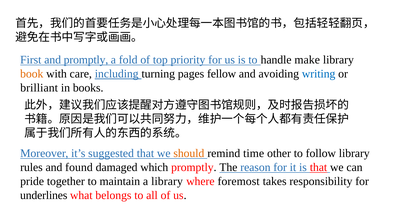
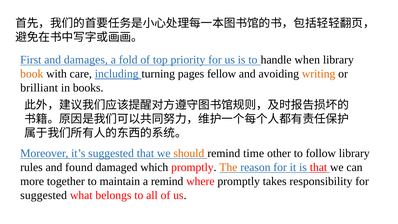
and promptly: promptly -> damages
make: make -> when
writing colour: blue -> orange
The colour: black -> orange
pride: pride -> more
a library: library -> remind
where foremost: foremost -> promptly
underlines at (44, 195): underlines -> suggested
